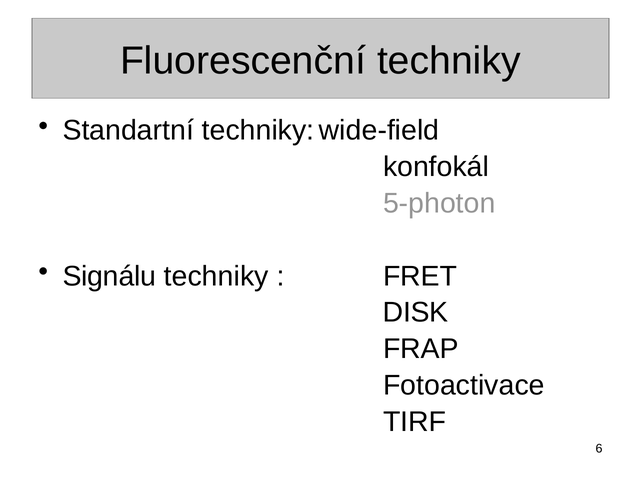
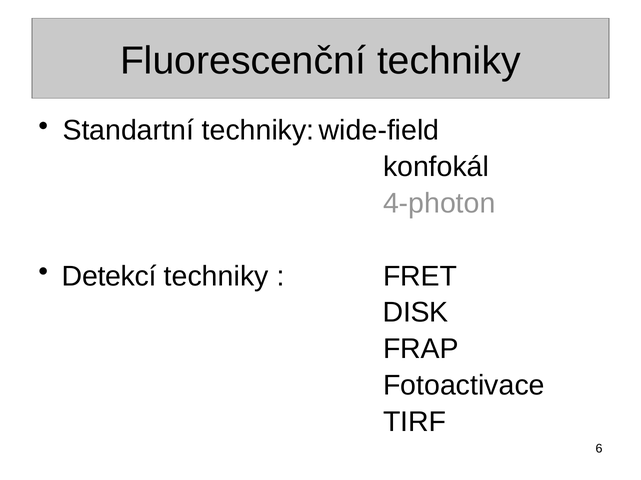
5-photon: 5-photon -> 4-photon
Signálu: Signálu -> Detekcí
